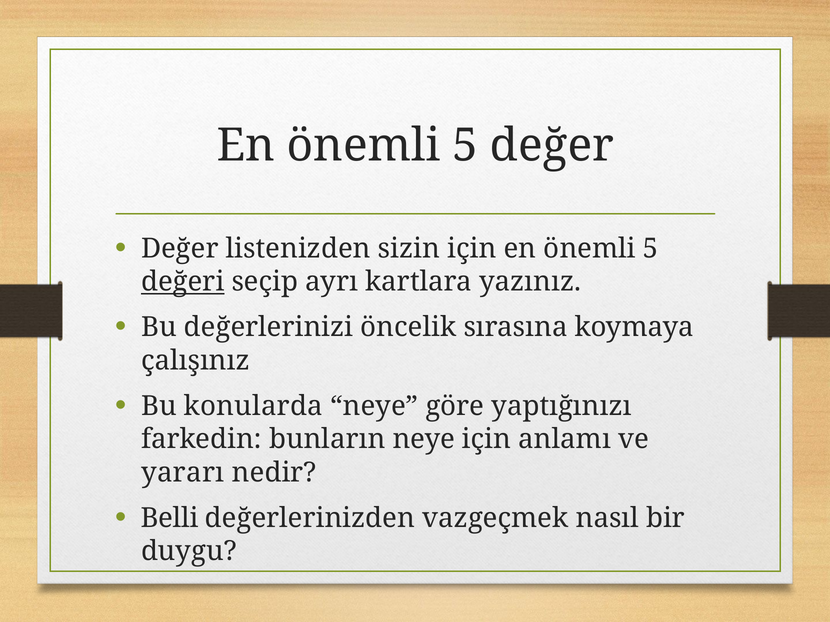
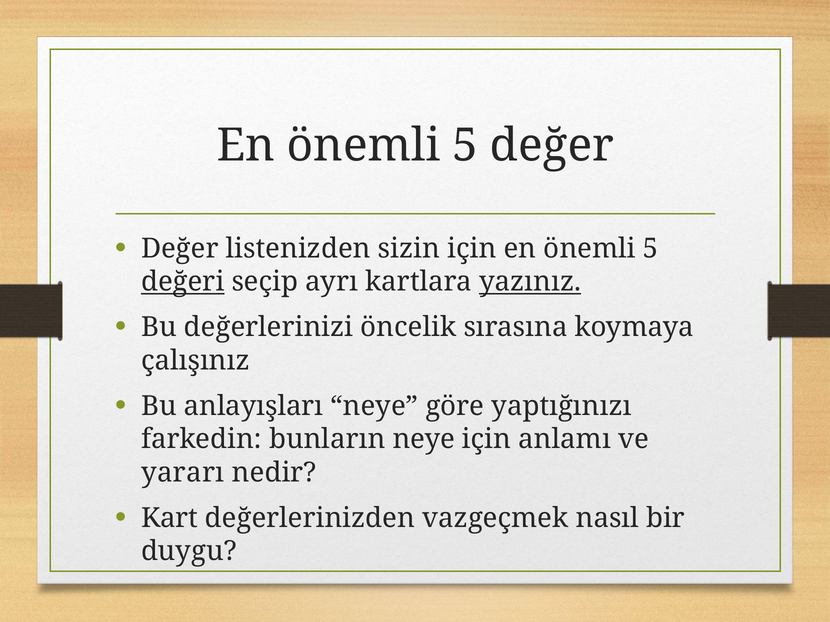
yazınız underline: none -> present
konularda: konularda -> anlayışları
Belli: Belli -> Kart
